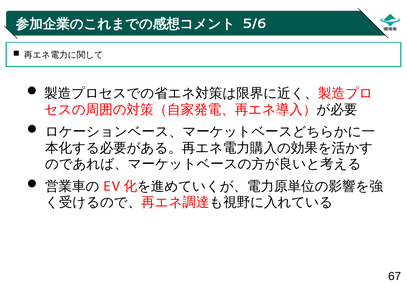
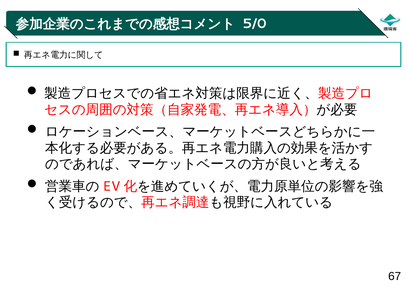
5/6: 5/6 -> 5/0
